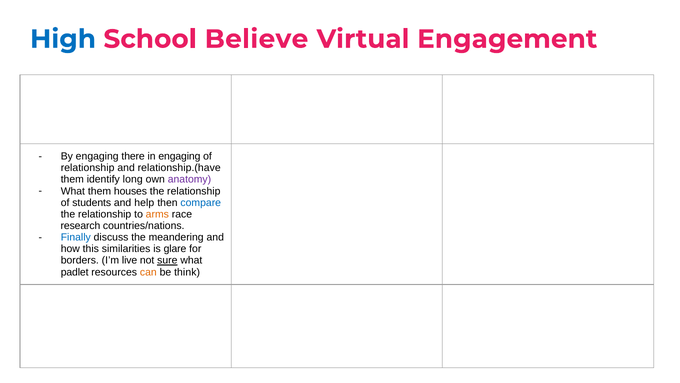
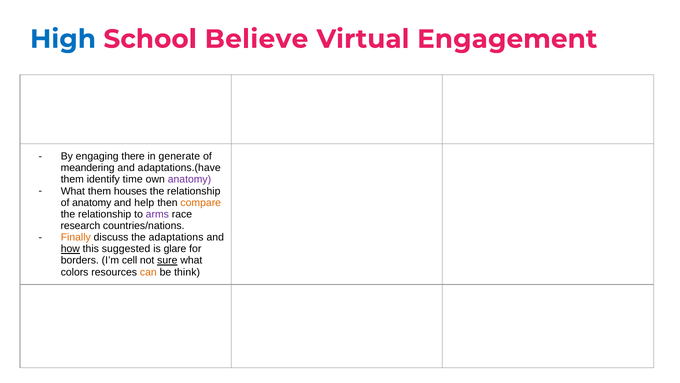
in engaging: engaging -> generate
relationship at (88, 168): relationship -> meandering
relationship.(have: relationship.(have -> adaptations.(have
long: long -> time
of students: students -> anatomy
compare colour: blue -> orange
arms colour: orange -> purple
Finally colour: blue -> orange
meandering: meandering -> adaptations
how underline: none -> present
similarities: similarities -> suggested
live: live -> cell
padlet: padlet -> colors
